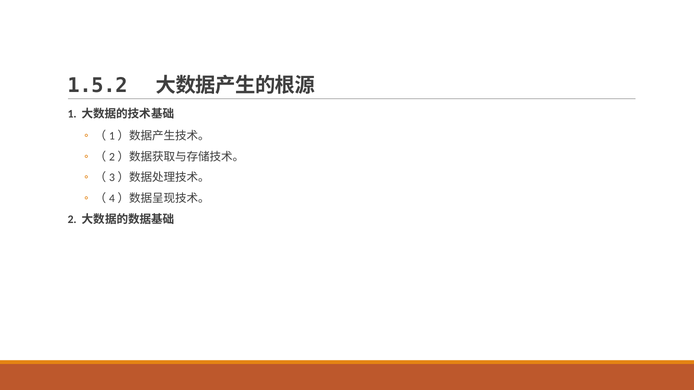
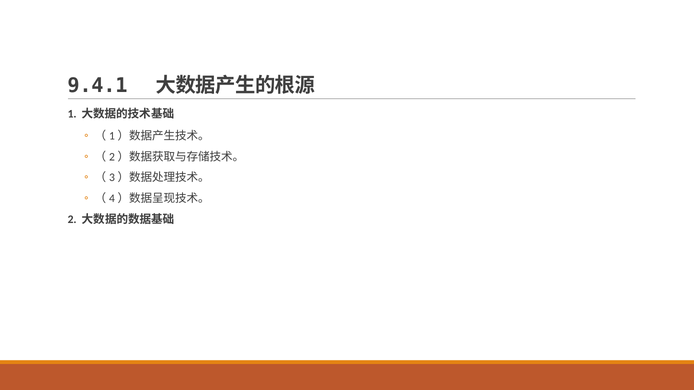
1.5.2: 1.5.2 -> 9.4.1
